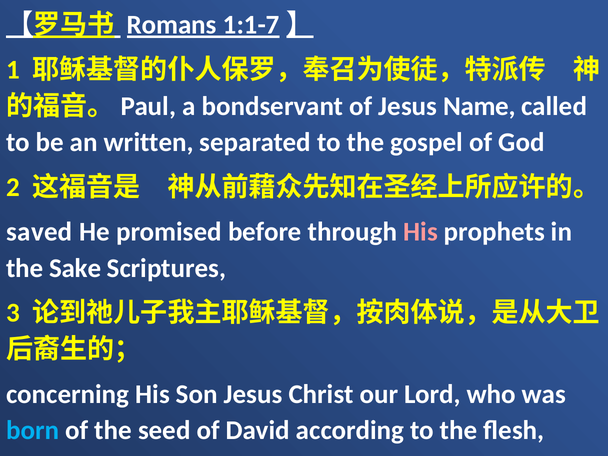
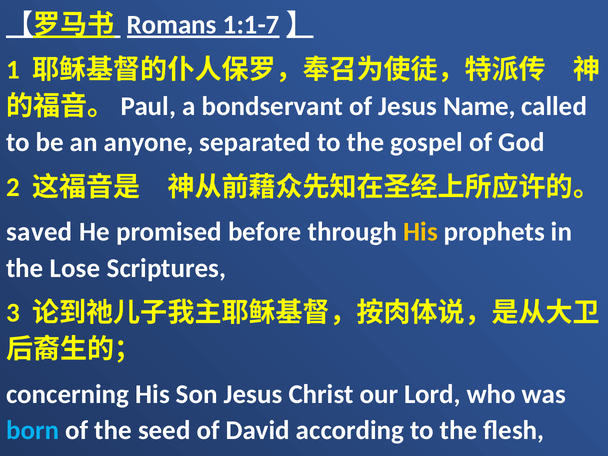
written: written -> anyone
His at (421, 232) colour: pink -> yellow
Sake: Sake -> Lose
